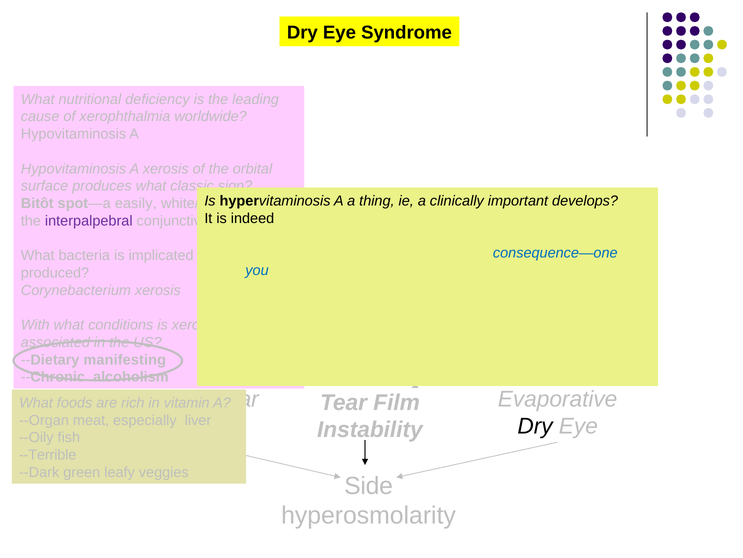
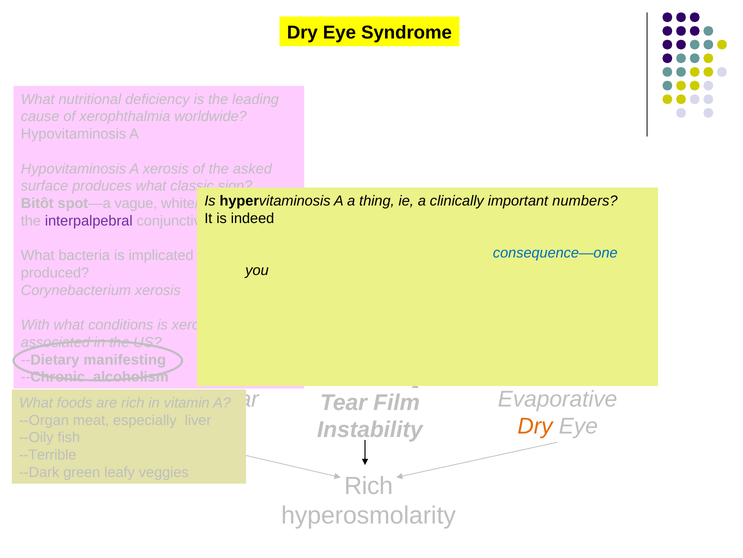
orbital: orbital -> asked
develops: develops -> numbers
easily: easily -> vague
you colour: blue -> black
Dry at (535, 426) colour: black -> orange
Side at (369, 485): Side -> Rich
